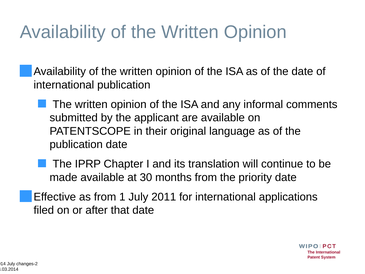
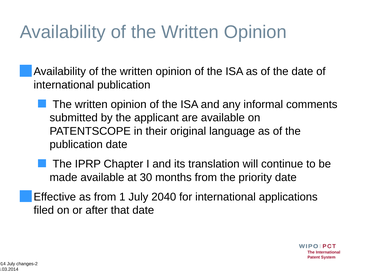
2011: 2011 -> 2040
